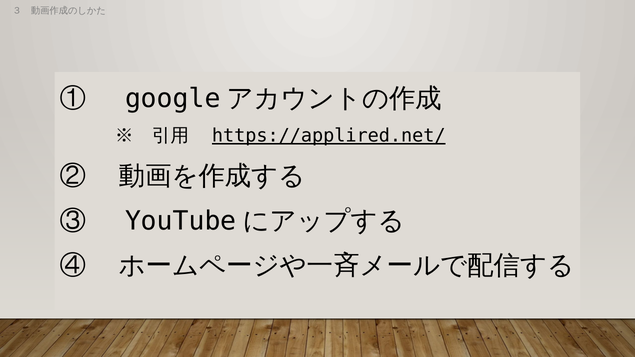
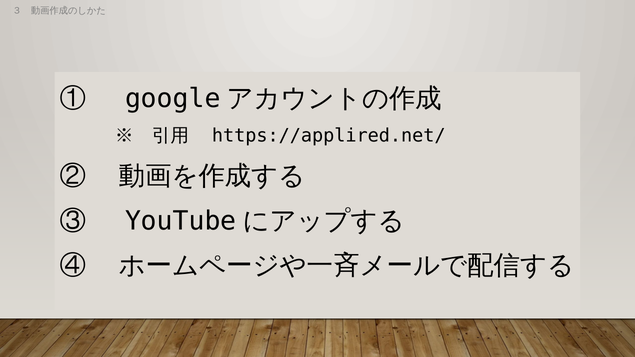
https://applired.net/ underline: present -> none
